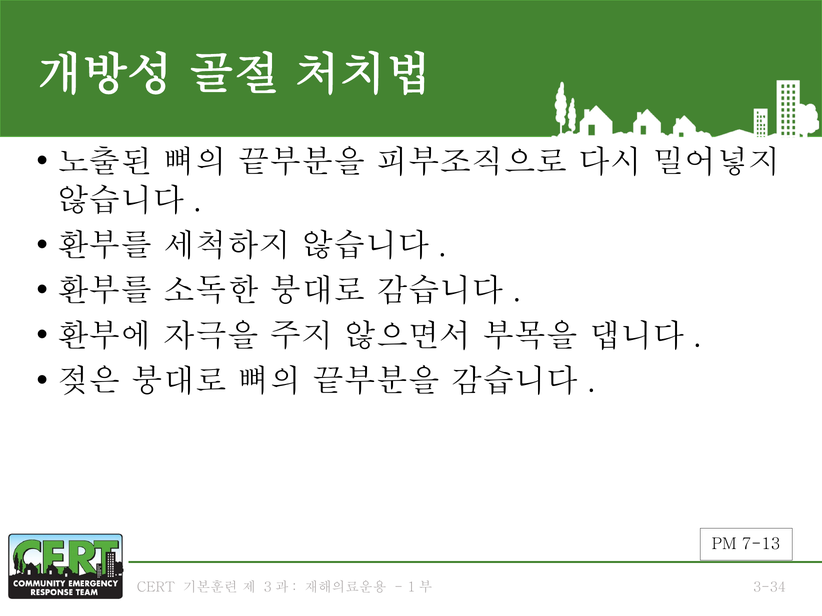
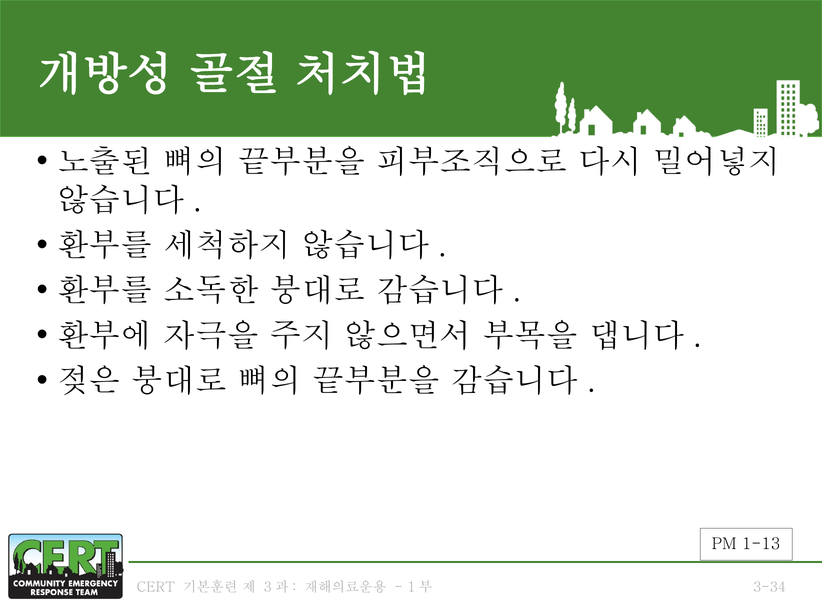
7-13: 7-13 -> 1-13
